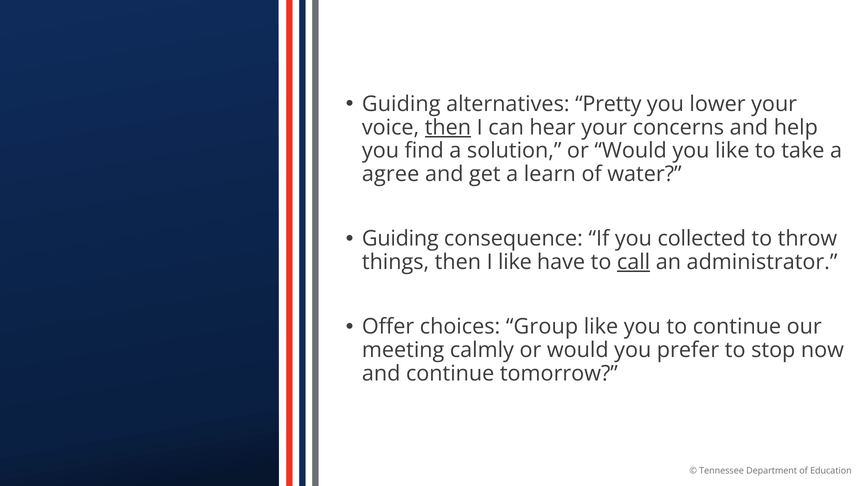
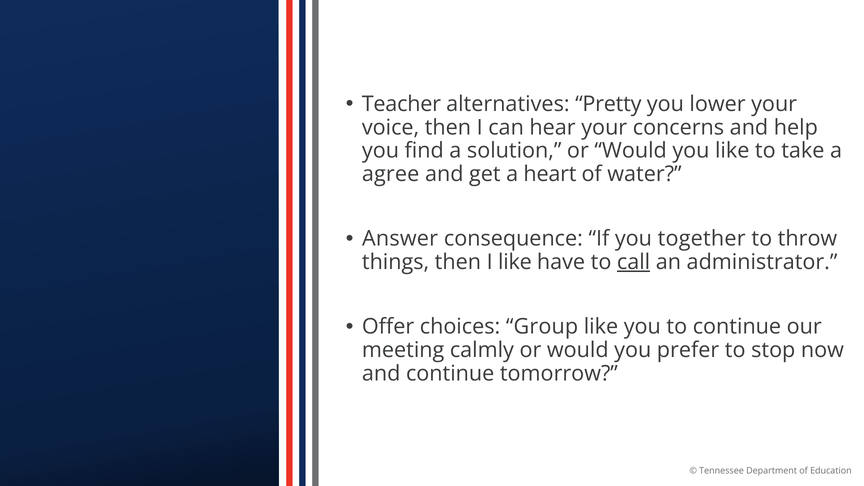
Guiding at (401, 104): Guiding -> Teacher
then at (448, 128) underline: present -> none
learn: learn -> heart
Guiding at (400, 239): Guiding -> Answer
collected: collected -> together
